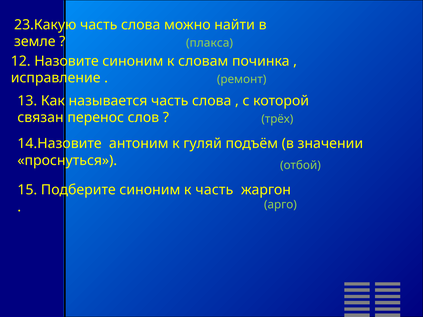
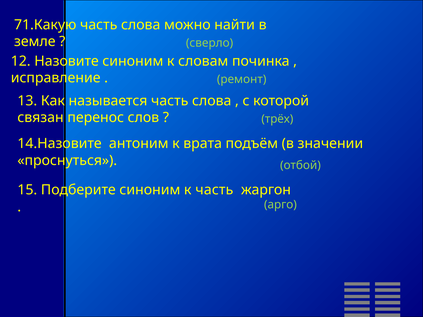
23.Какую: 23.Какую -> 71.Какую
плакса: плакса -> сверло
гуляй: гуляй -> врата
